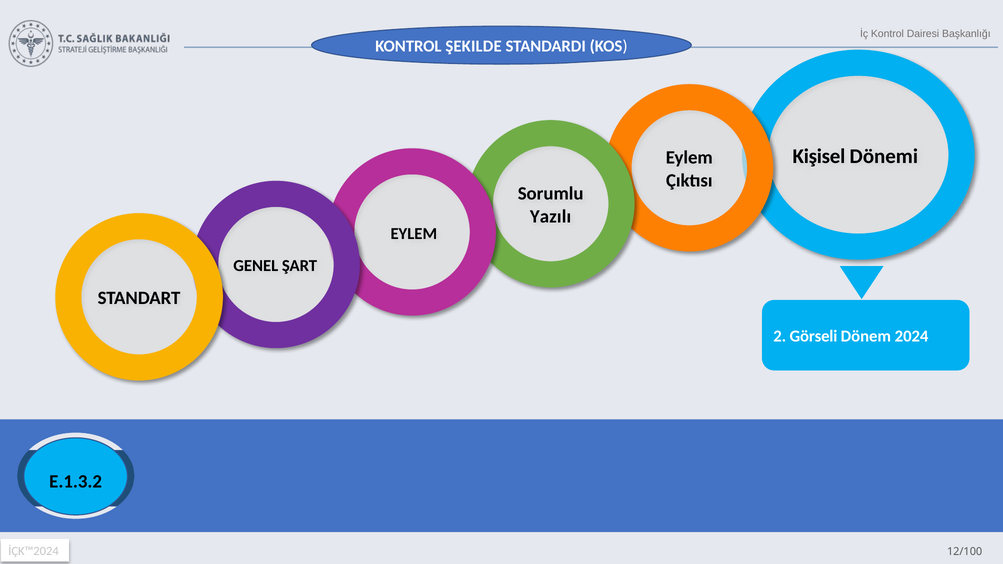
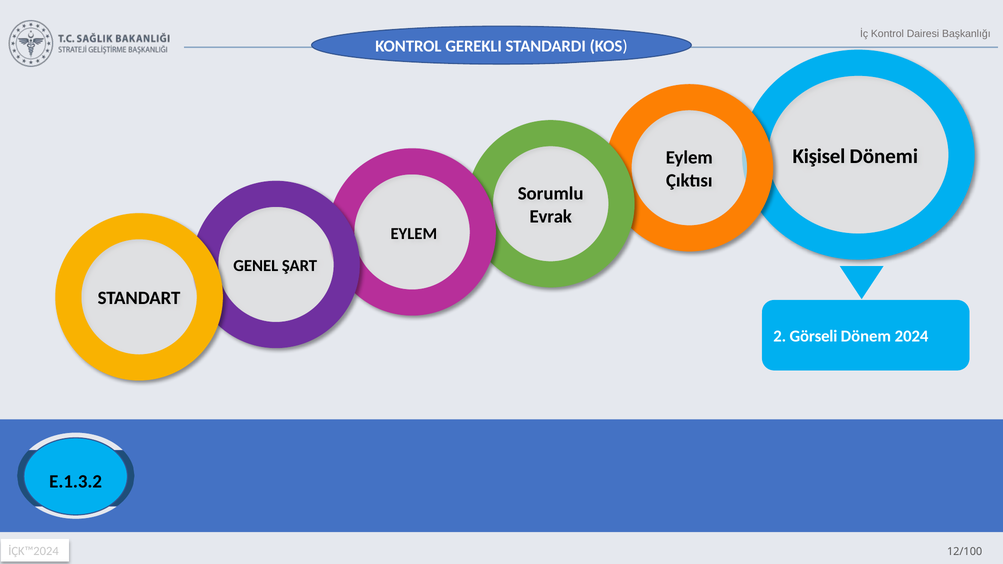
ŞEKILDE: ŞEKILDE -> GEREKLI
Yazılı: Yazılı -> Evrak
